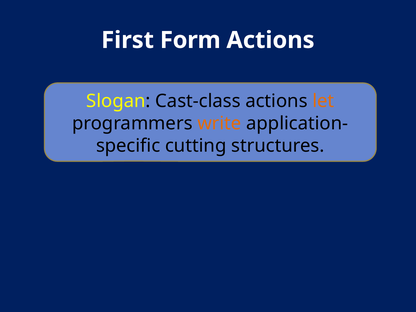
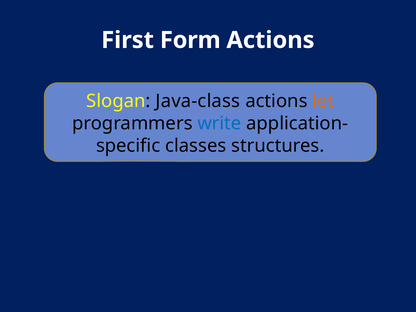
Cast-class: Cast-class -> Java-class
write colour: orange -> blue
cutting: cutting -> classes
